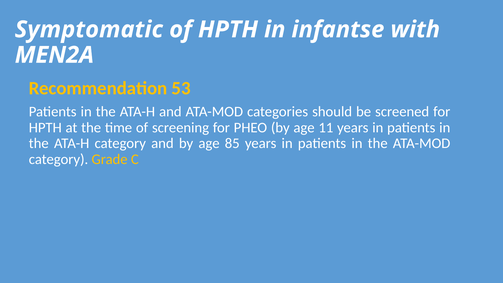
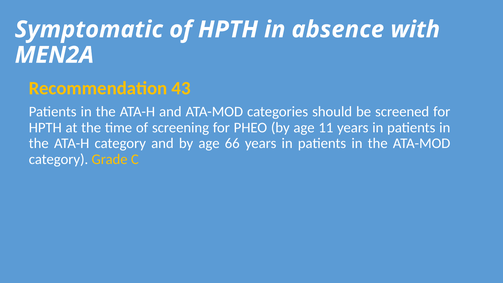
infantse: infantse -> absence
53: 53 -> 43
85: 85 -> 66
